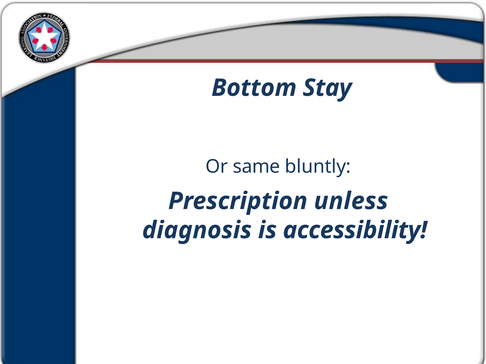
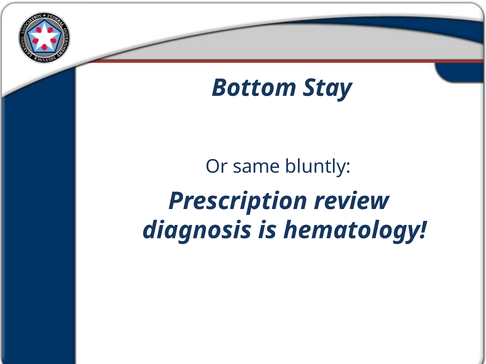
unless: unless -> review
accessibility: accessibility -> hematology
